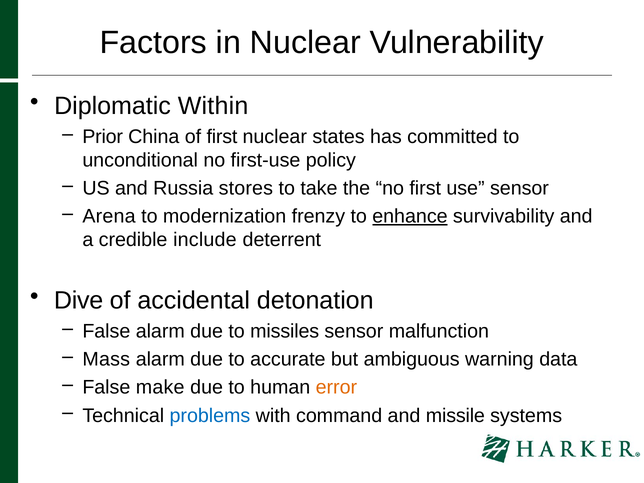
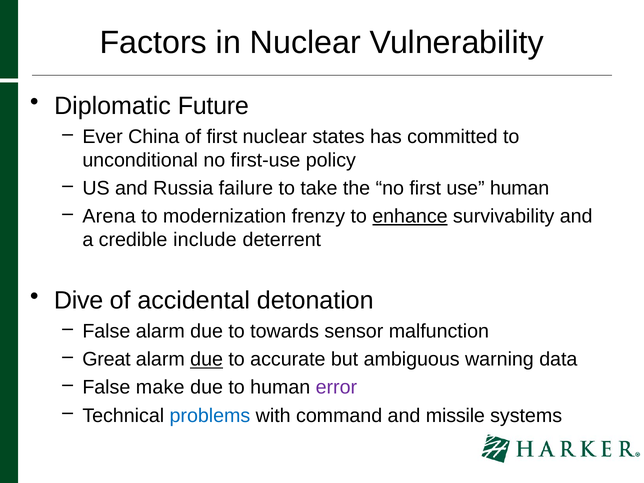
Within: Within -> Future
Prior: Prior -> Ever
stores: stores -> failure
use sensor: sensor -> human
missiles: missiles -> towards
Mass: Mass -> Great
due at (207, 359) underline: none -> present
error colour: orange -> purple
